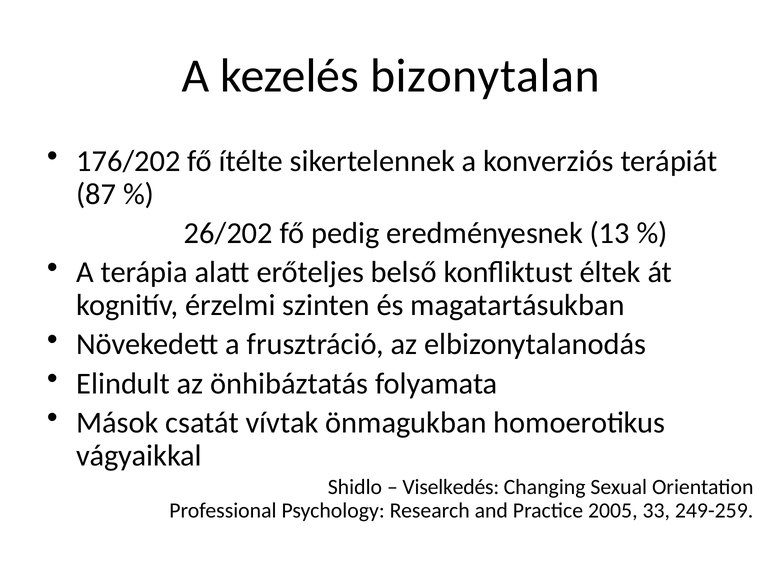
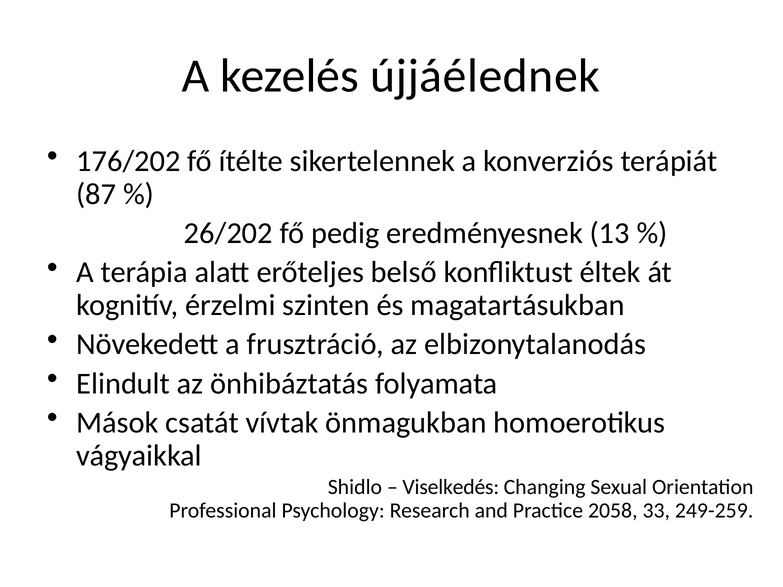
bizonytalan: bizonytalan -> újjáélednek
2005: 2005 -> 2058
